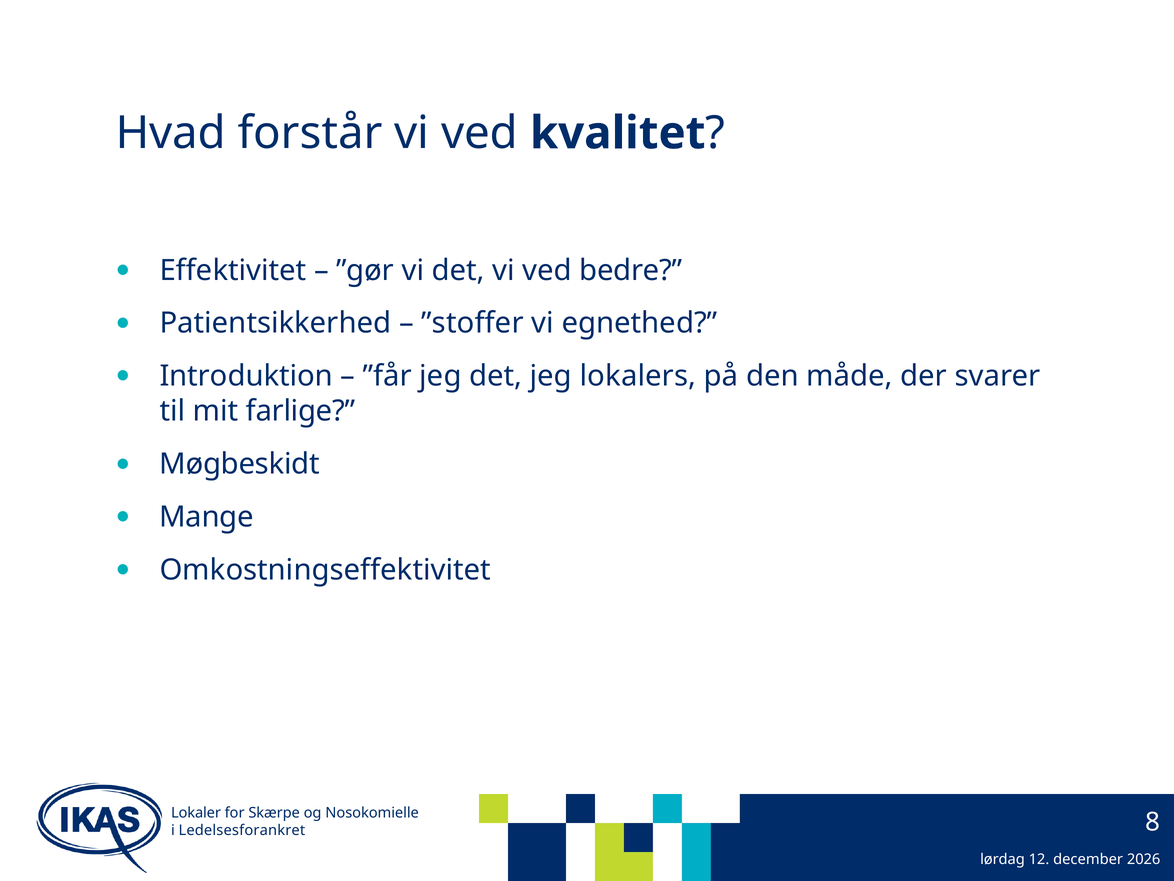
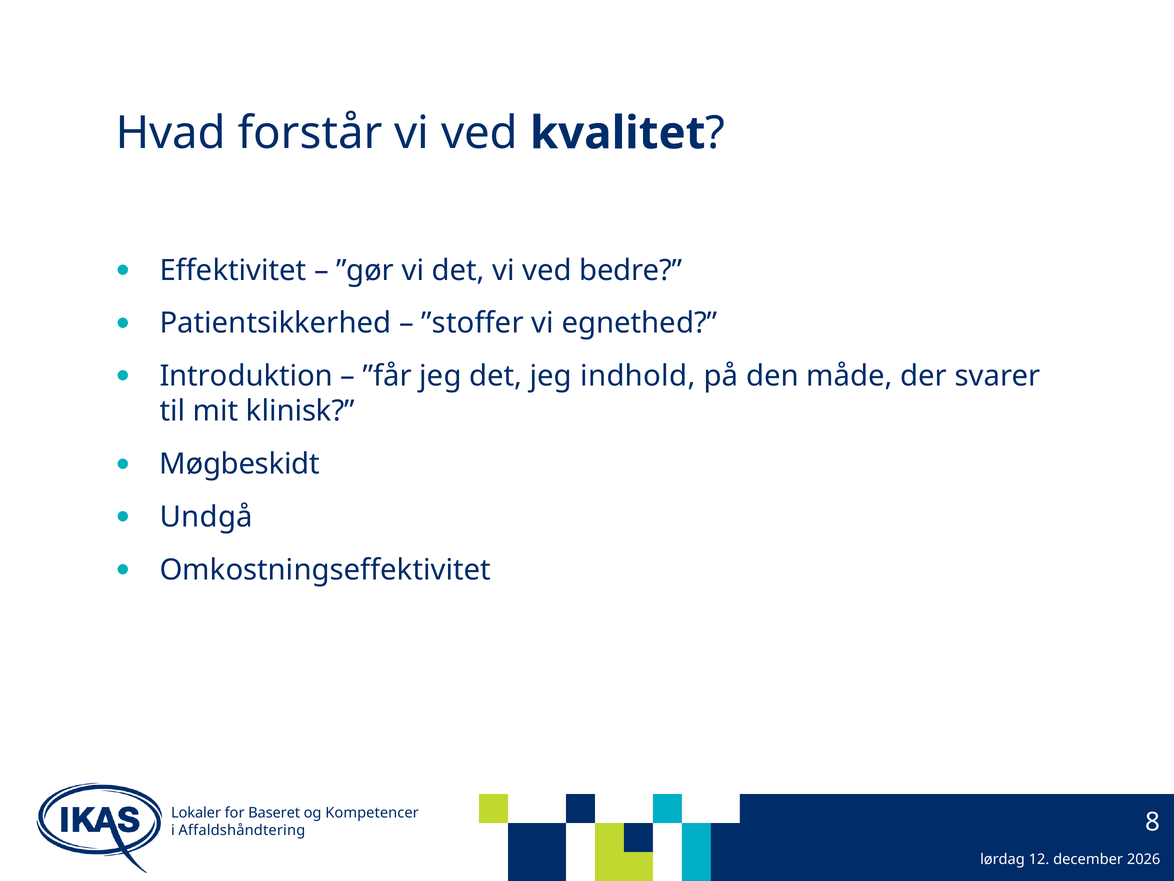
lokalers: lokalers -> indhold
farlige: farlige -> klinisk
Mange: Mange -> Undgå
Skærpe: Skærpe -> Baseret
Nosokomielle: Nosokomielle -> Kompetencer
Ledelsesforankret: Ledelsesforankret -> Affaldshåndtering
